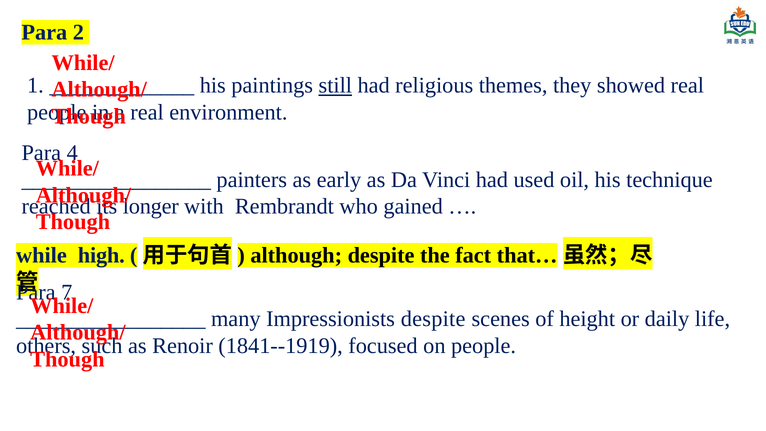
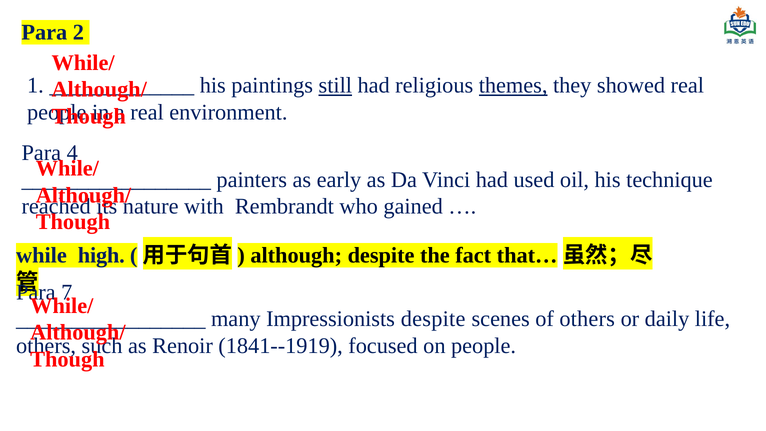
themes underline: none -> present
longer: longer -> nature
of height: height -> others
